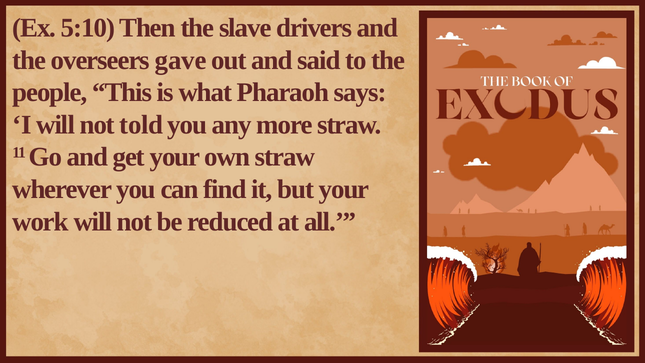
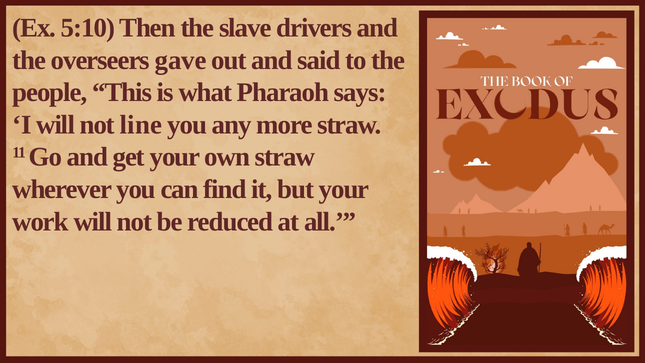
told: told -> line
